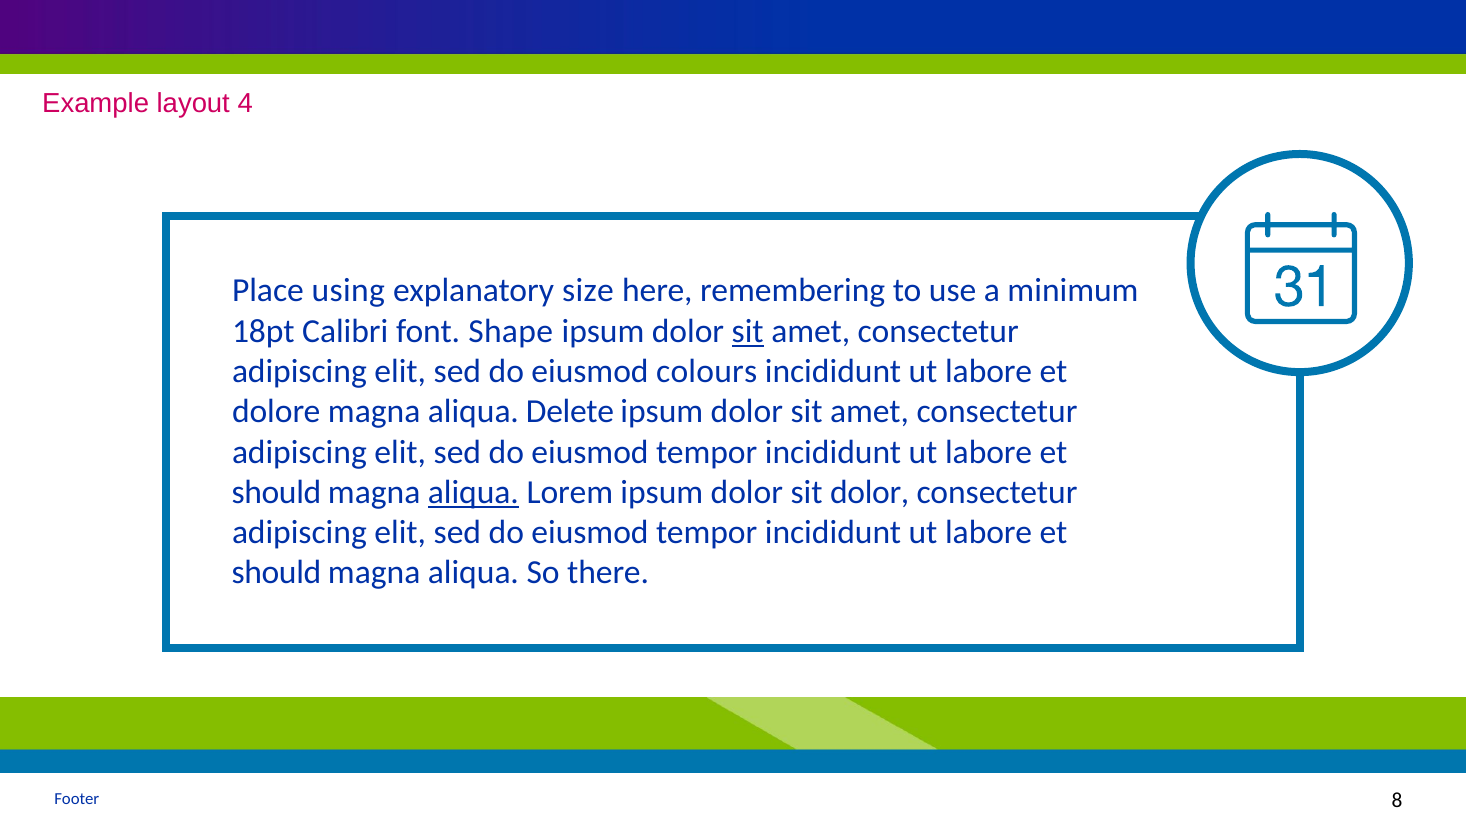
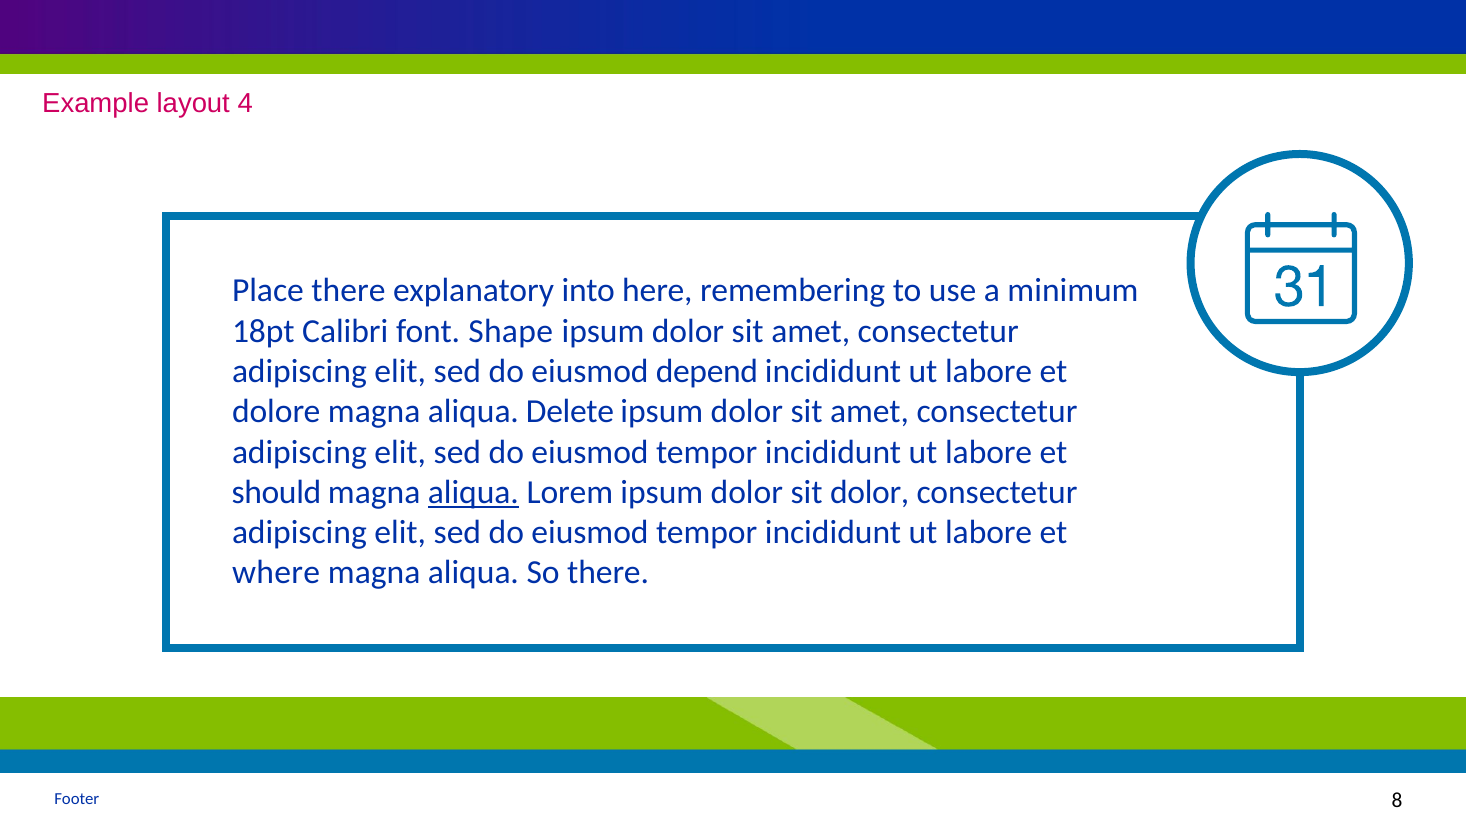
Place using: using -> there
size: size -> into
sit at (748, 331) underline: present -> none
colours: colours -> depend
should at (276, 573): should -> where
